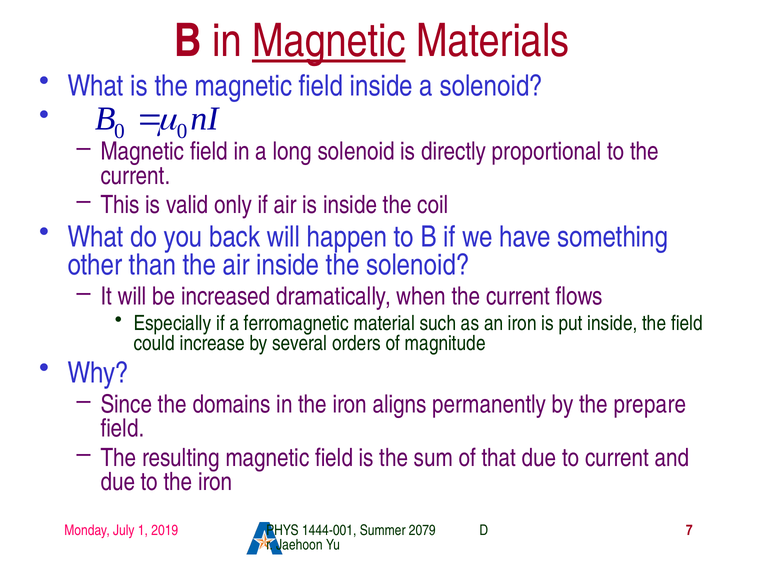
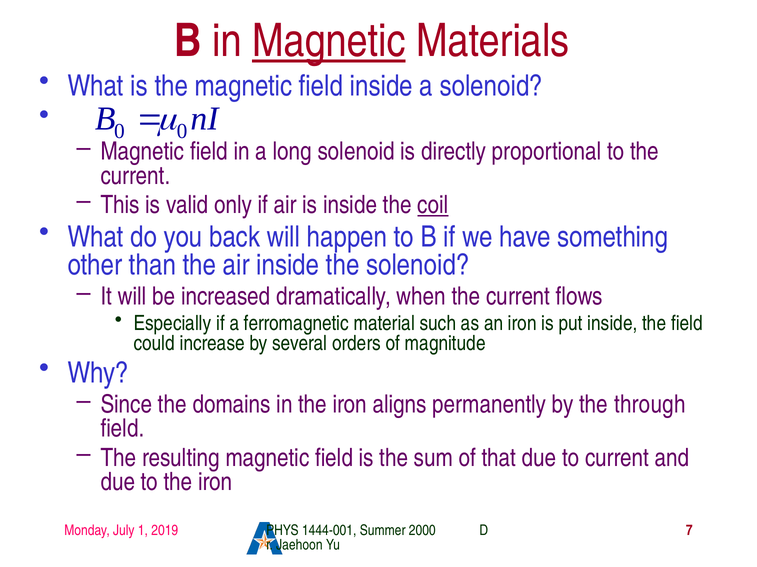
coil underline: none -> present
prepare: prepare -> through
2079: 2079 -> 2000
